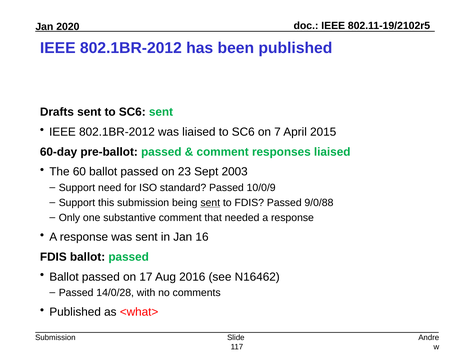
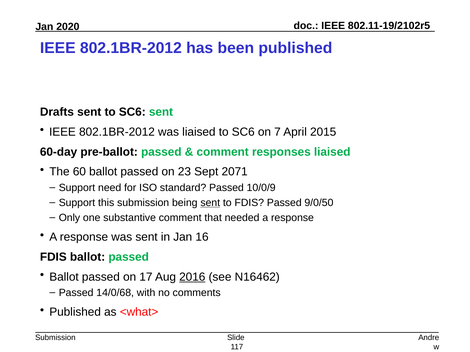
2003: 2003 -> 2071
9/0/88: 9/0/88 -> 9/0/50
2016 underline: none -> present
14/0/28: 14/0/28 -> 14/0/68
